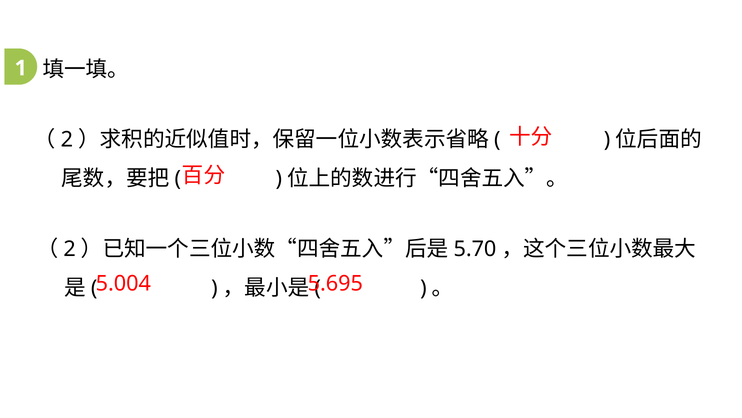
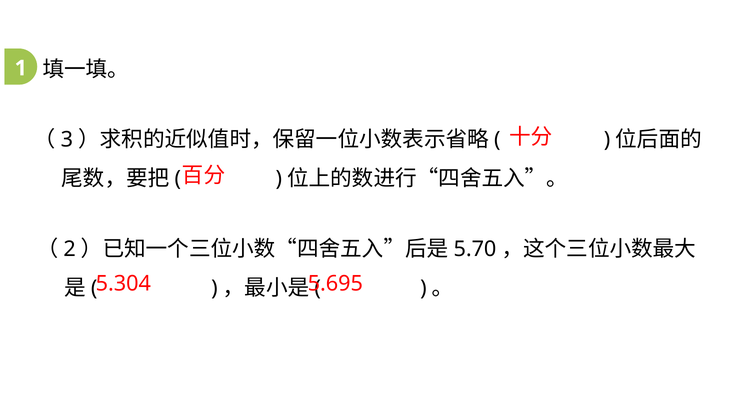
2 at (67, 139): 2 -> 3
5.004: 5.004 -> 5.304
